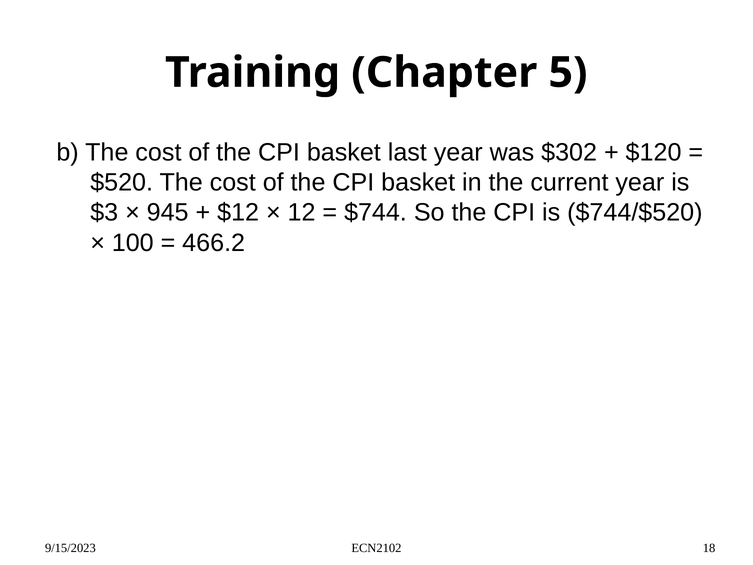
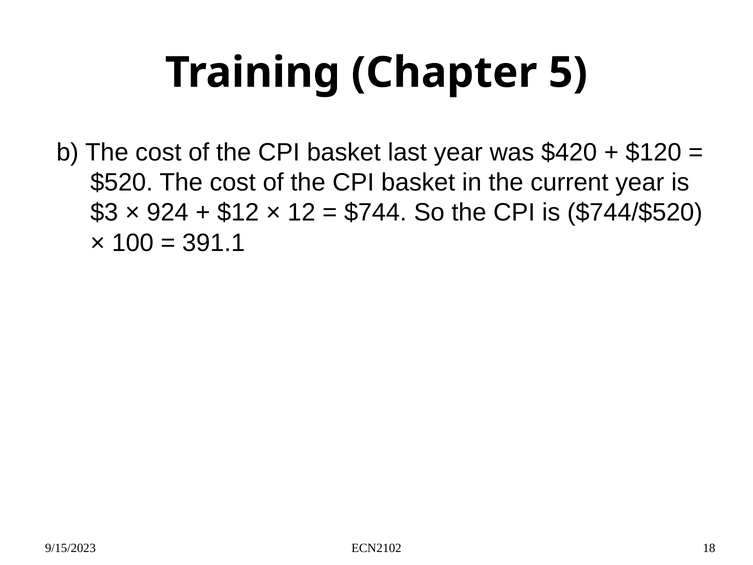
$302: $302 -> $420
945: 945 -> 924
466.2: 466.2 -> 391.1
